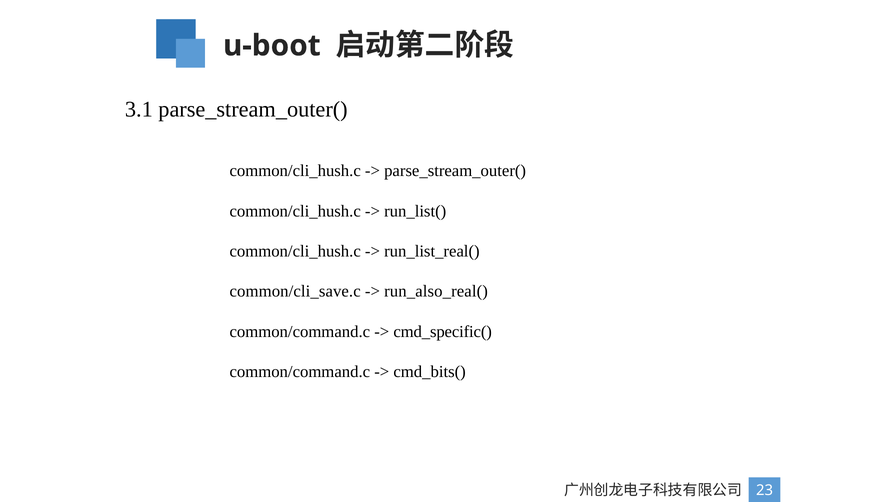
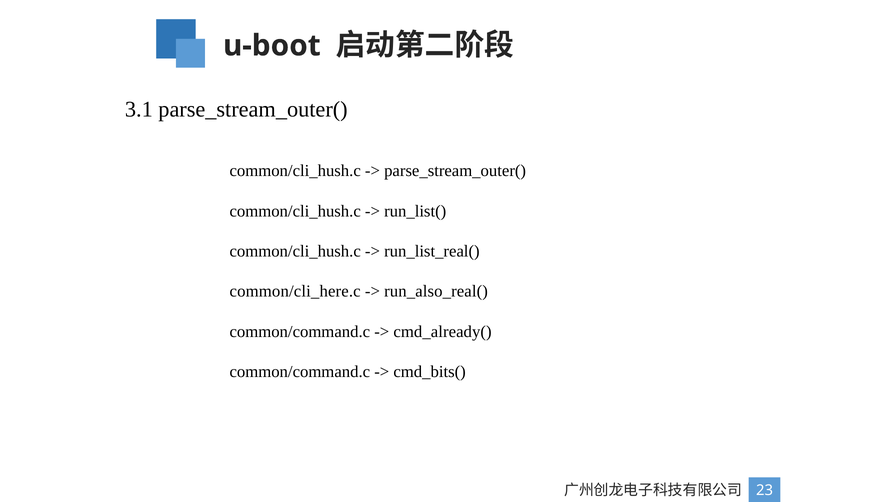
common/cli_save.c: common/cli_save.c -> common/cli_here.c
cmd_specific(: cmd_specific( -> cmd_already(
